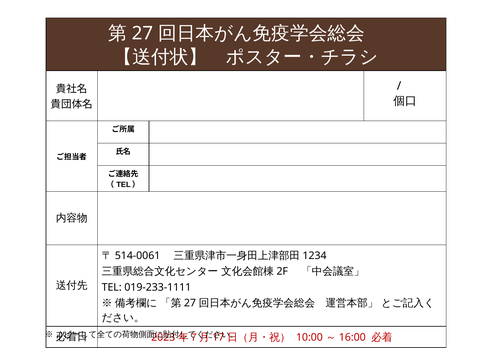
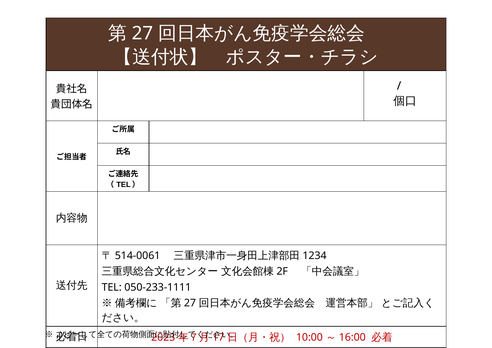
019-233-1111: 019-233-1111 -> 050-233-1111
